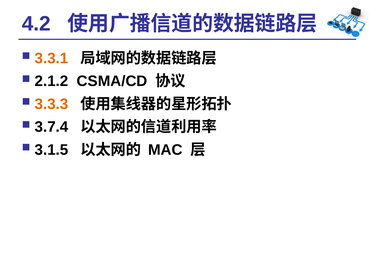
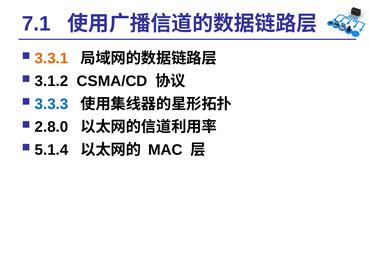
4.2: 4.2 -> 7.1
2.1.2: 2.1.2 -> 3.1.2
3.3.3 colour: orange -> blue
3.7.4: 3.7.4 -> 2.8.0
3.1.5: 3.1.5 -> 5.1.4
